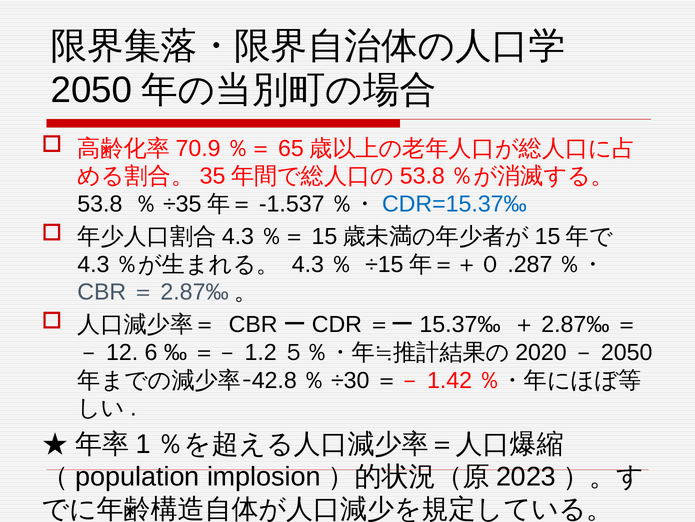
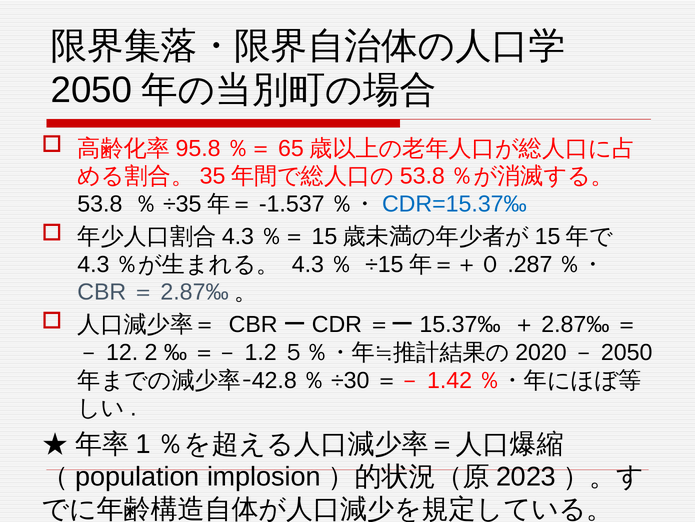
70.9: 70.9 -> 95.8
6: 6 -> 2
